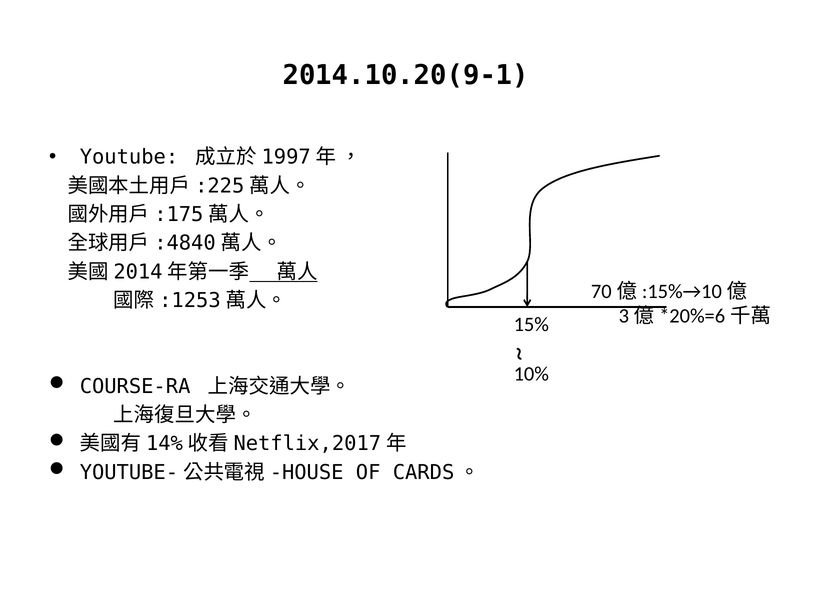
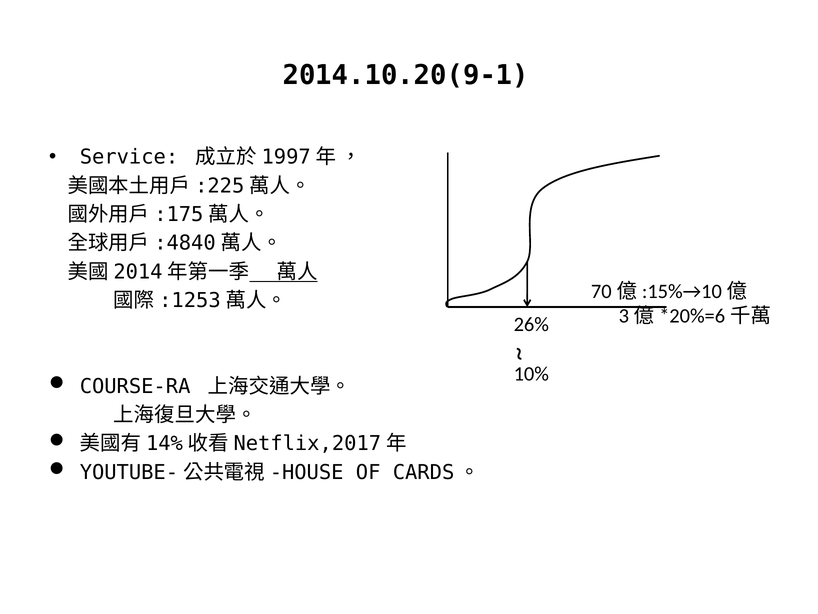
Youtube: Youtube -> Service
15%: 15% -> 26%
